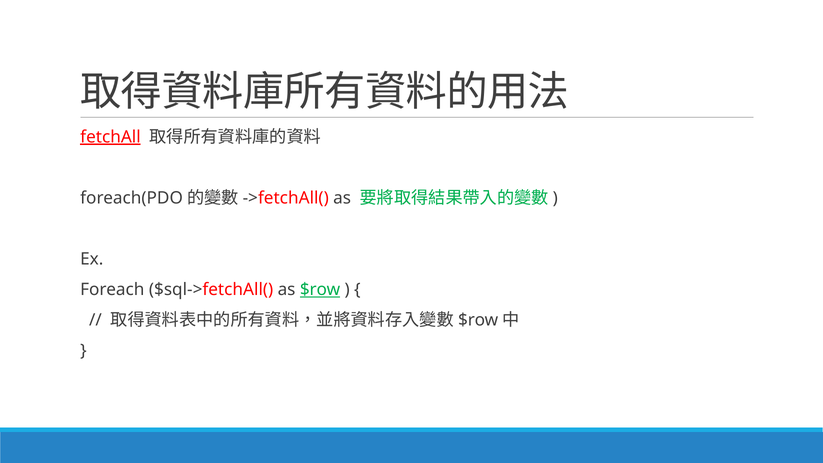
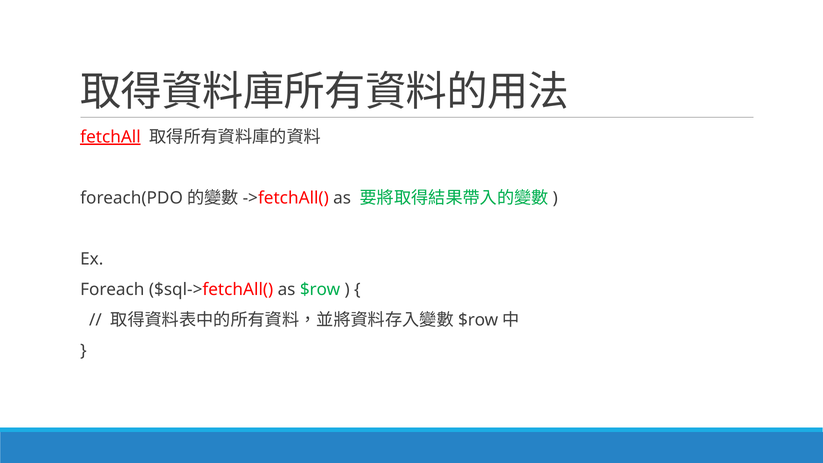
$row at (320, 289) underline: present -> none
